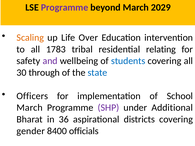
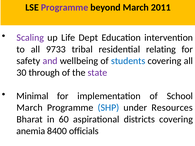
2029: 2029 -> 2011
Scaling colour: orange -> purple
Over: Over -> Dept
1783: 1783 -> 9733
state colour: blue -> purple
Officers: Officers -> Minimal
SHP colour: purple -> blue
Additional: Additional -> Resources
36: 36 -> 60
gender: gender -> anemia
